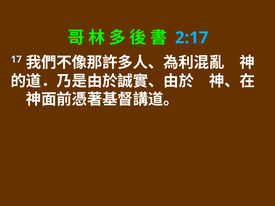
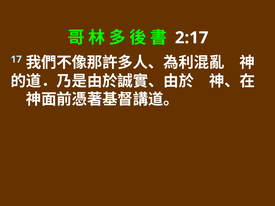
2:17 colour: light blue -> white
